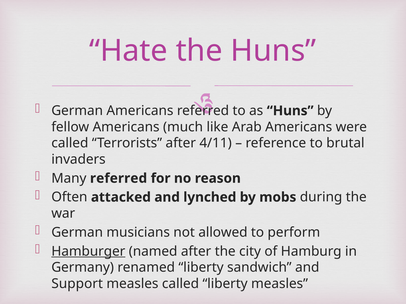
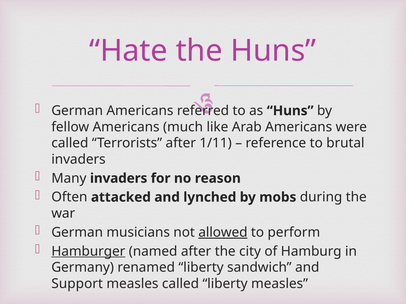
4/11: 4/11 -> 1/11
Many referred: referred -> invaders
allowed underline: none -> present
